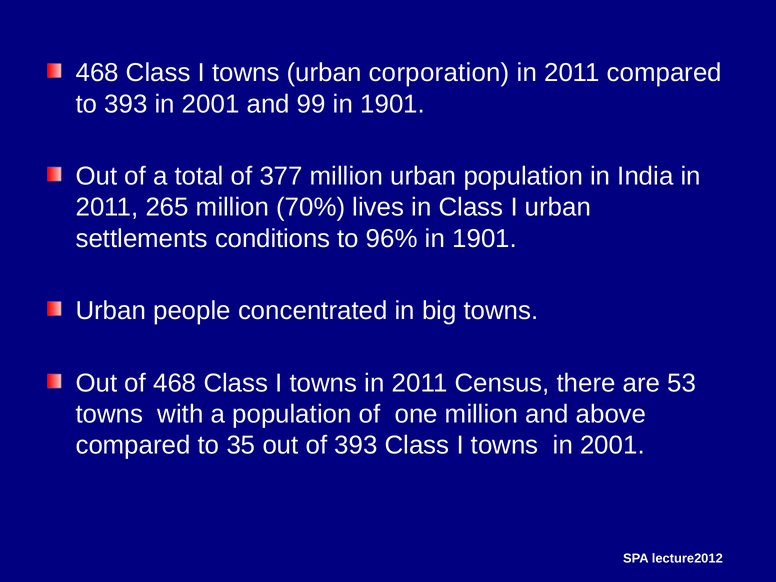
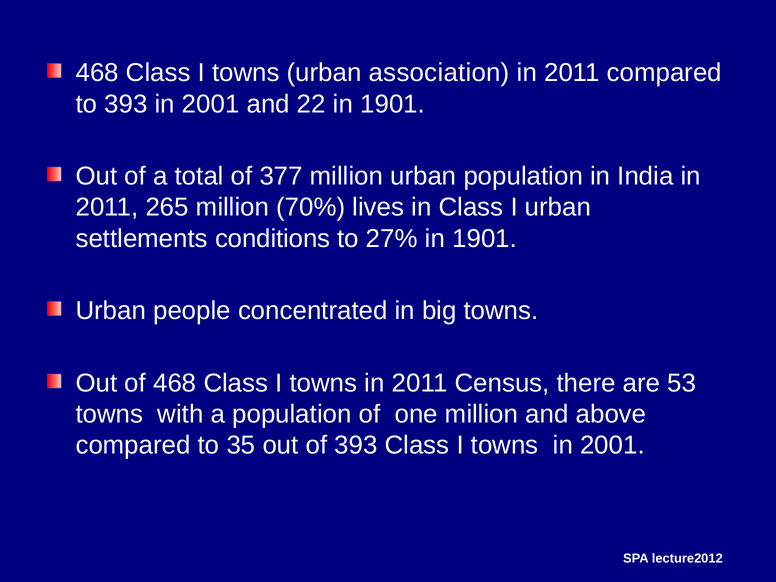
corporation: corporation -> association
99: 99 -> 22
96%: 96% -> 27%
